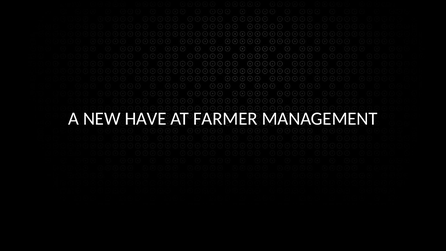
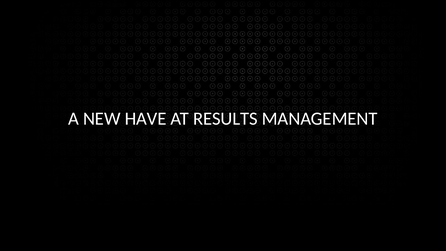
FARMER: FARMER -> RESULTS
